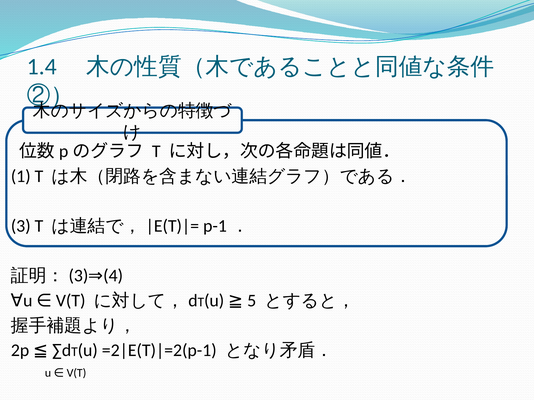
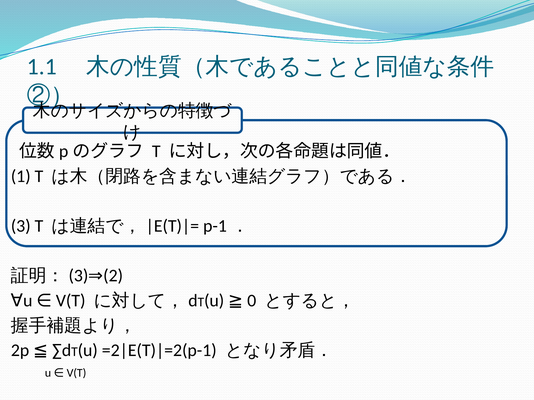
1.4: 1.4 -> 1.1
4: 4 -> 2
5: 5 -> 0
